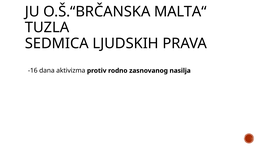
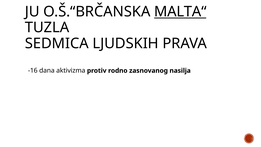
MALTA“ underline: none -> present
